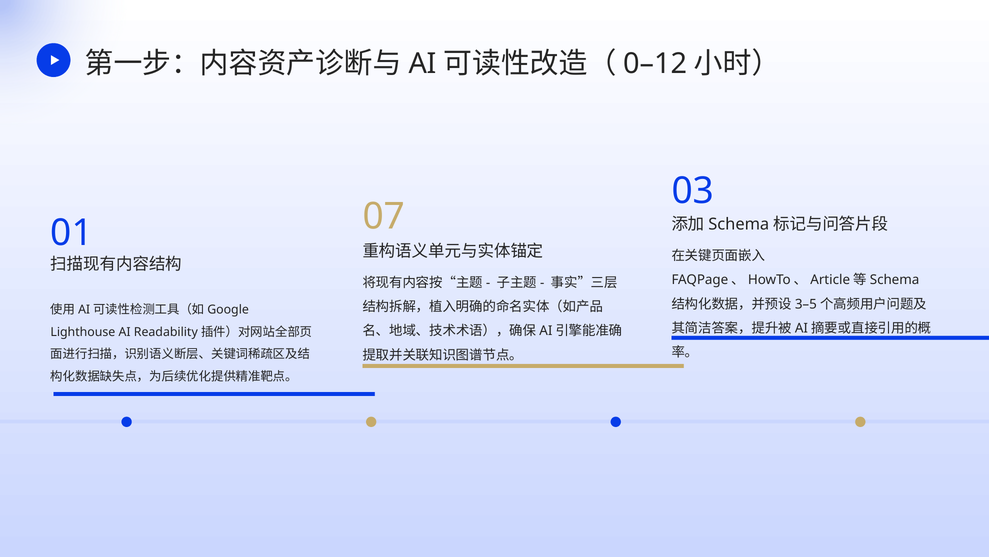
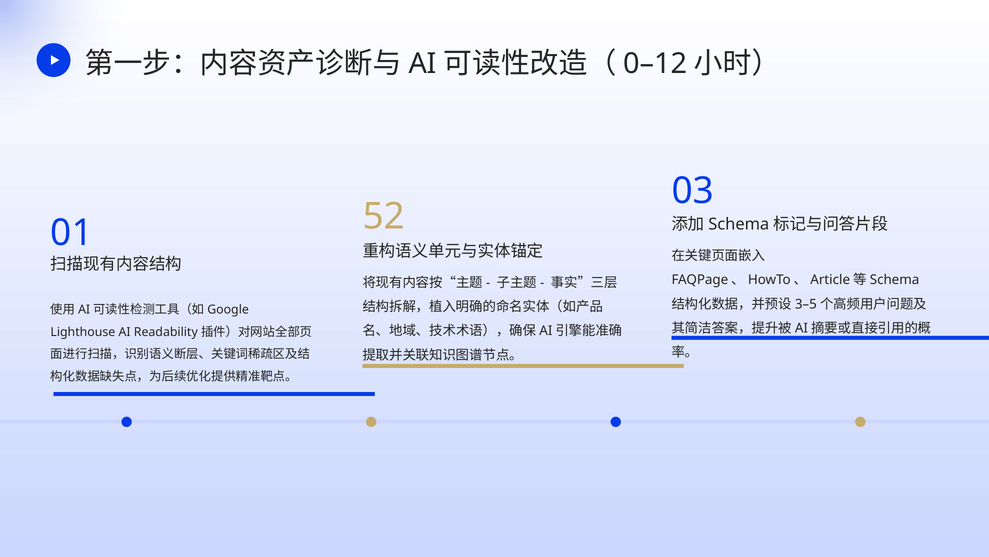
07: 07 -> 52
